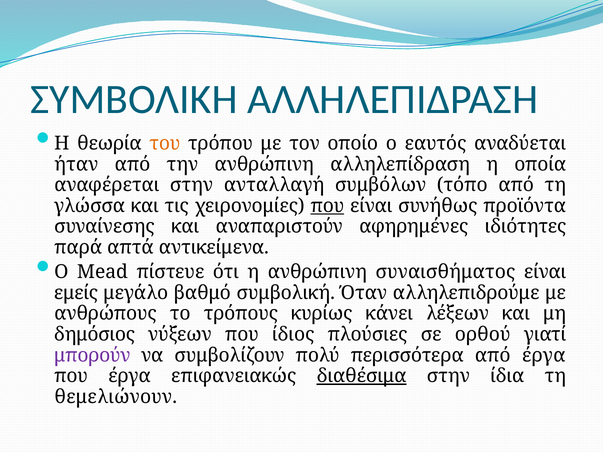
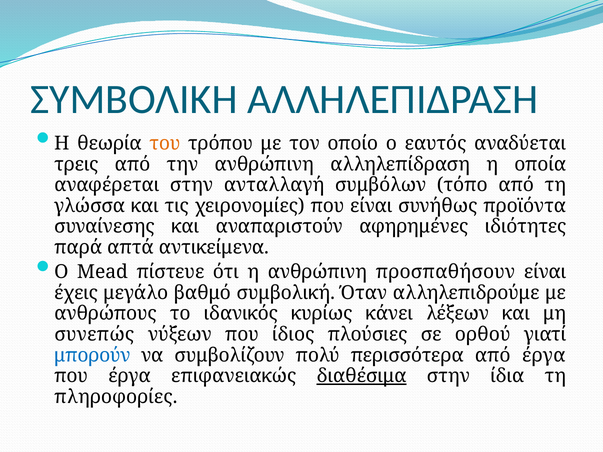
ήταν: ήταν -> τρεις
που at (327, 206) underline: present -> none
συναισθήματος: συναισθήματος -> προσπαθήσουν
εμείς: εμείς -> έχεις
τρόπους: τρόπους -> ιδανικός
δημόσιος: δημόσιος -> συνεπώς
μπορούν colour: purple -> blue
θεμελιώνουν: θεμελιώνουν -> πληροφορίες
